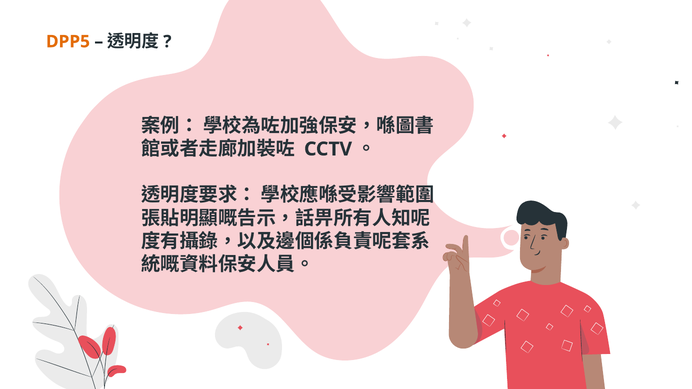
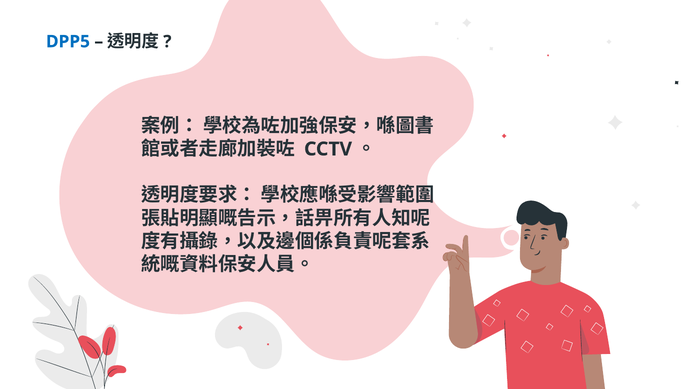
DPP5 colour: orange -> blue
